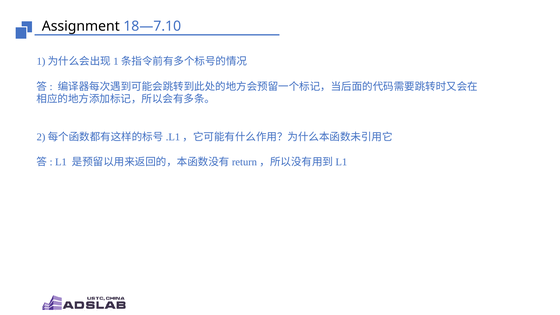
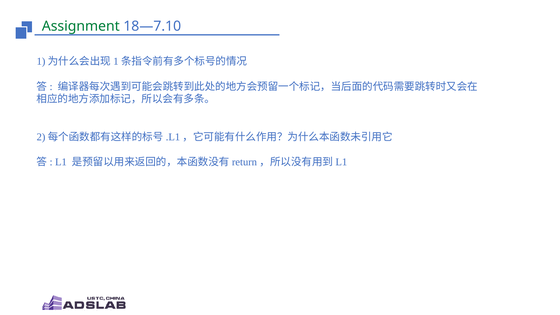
Assignment colour: black -> green
